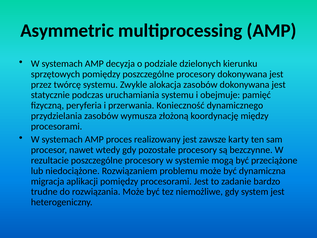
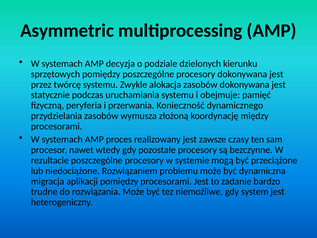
karty: karty -> czasy
